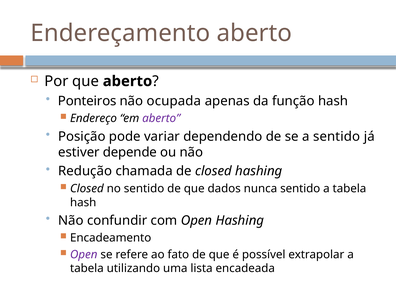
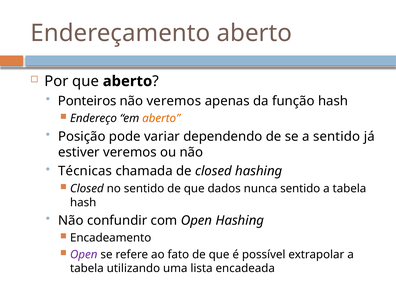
não ocupada: ocupada -> veremos
aberto at (161, 118) colour: purple -> orange
estiver depende: depende -> veremos
Redução: Redução -> Técnicas
